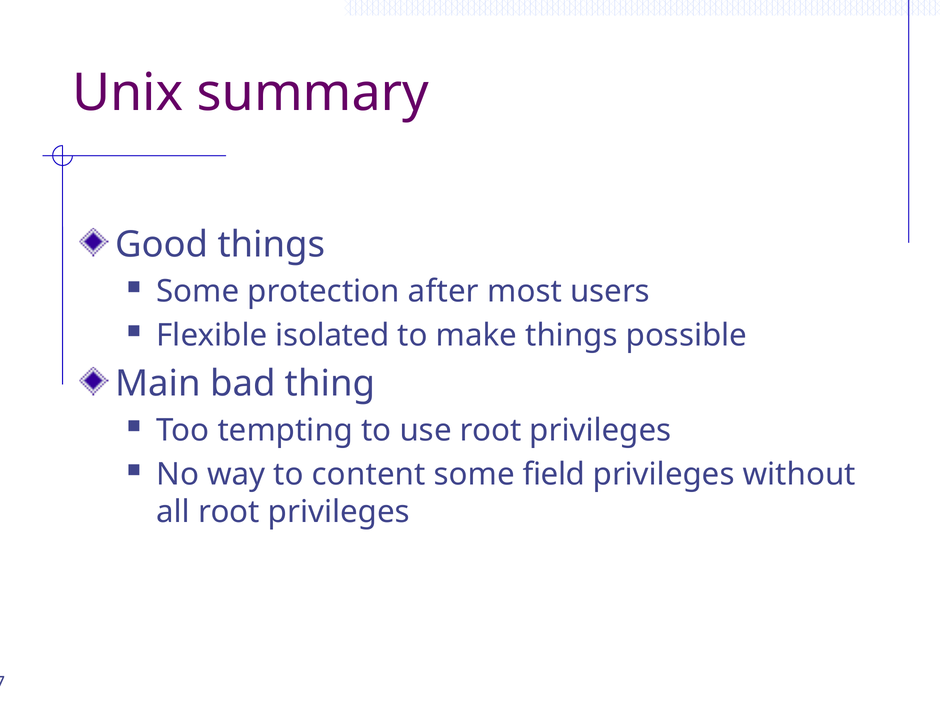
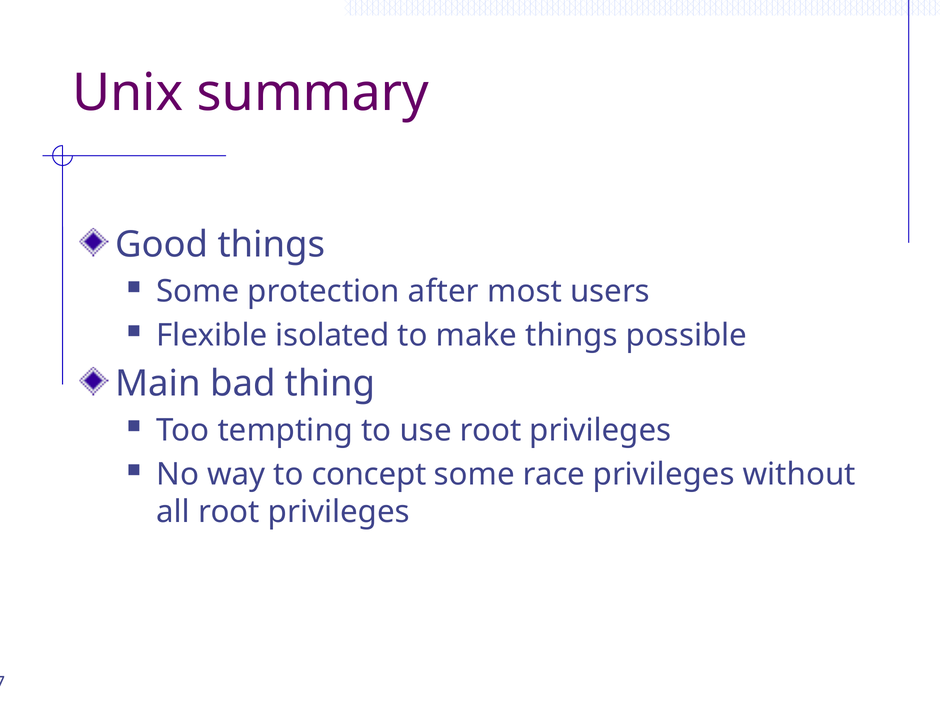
content: content -> concept
field: field -> race
